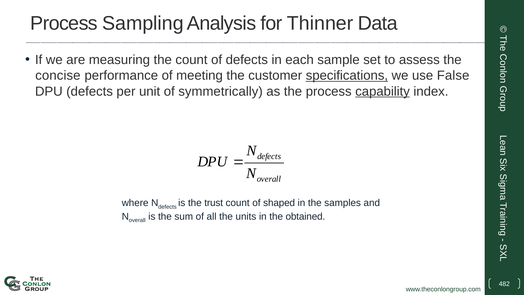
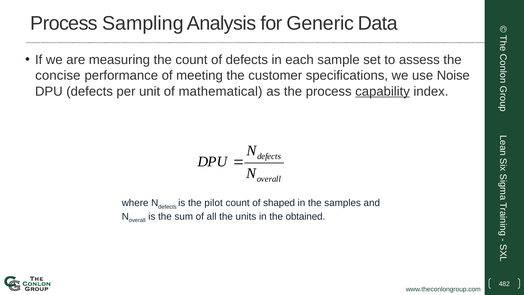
Thinner: Thinner -> Generic
specifications underline: present -> none
False: False -> Noise
symmetrically: symmetrically -> mathematical
trust: trust -> pilot
